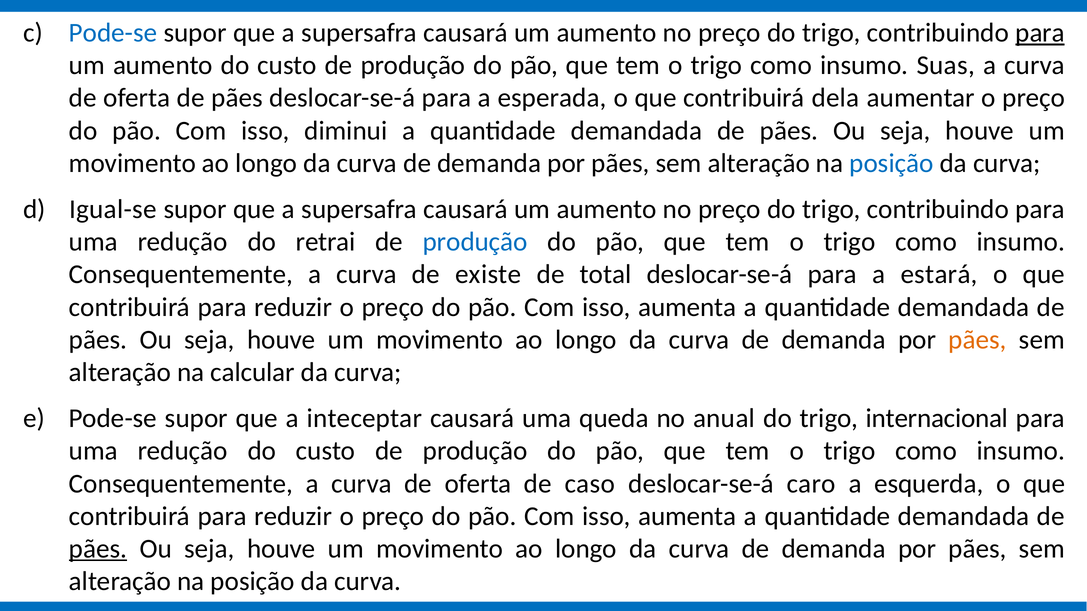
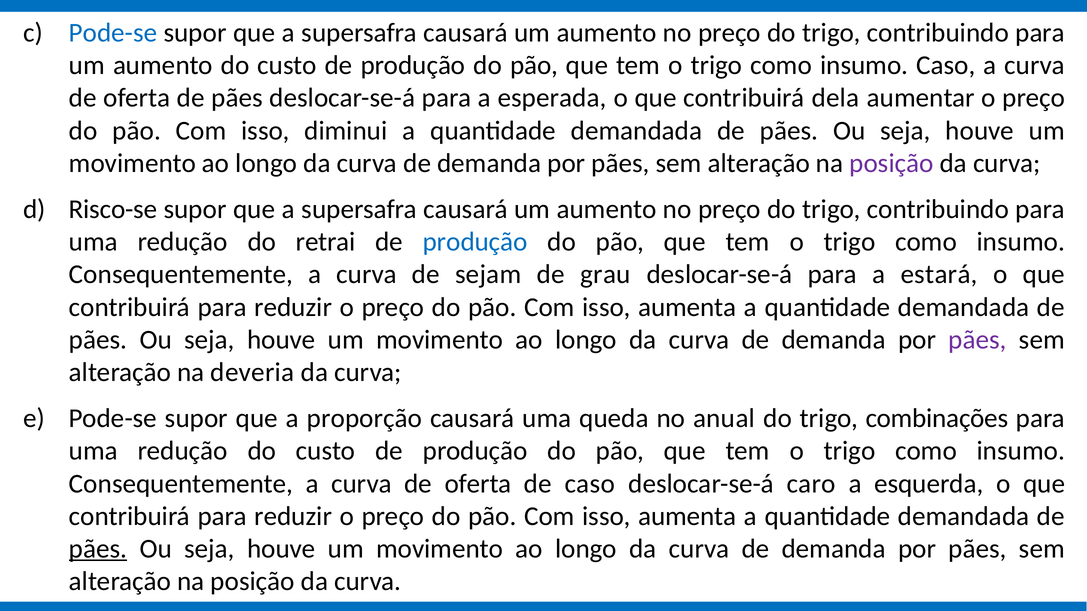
para at (1040, 33) underline: present -> none
insumo Suas: Suas -> Caso
posição at (891, 163) colour: blue -> purple
Igual-se: Igual-se -> Risco-se
existe: existe -> sejam
total: total -> grau
pães at (978, 340) colour: orange -> purple
calcular: calcular -> deveria
inteceptar: inteceptar -> proporção
internacional: internacional -> combinações
